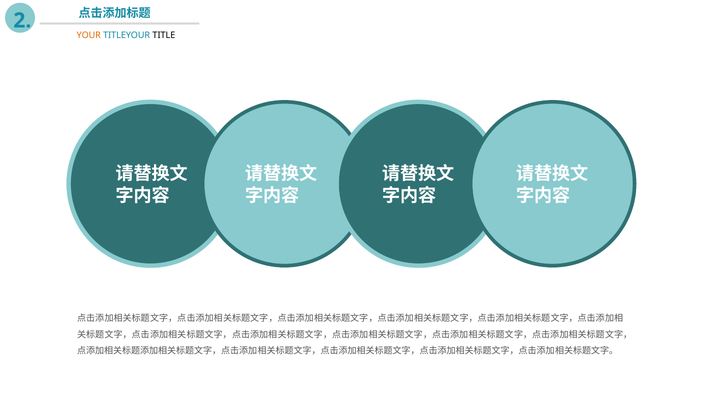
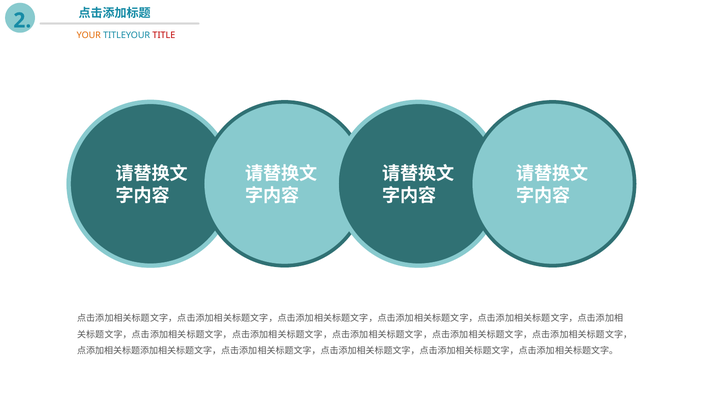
TITLE colour: black -> red
